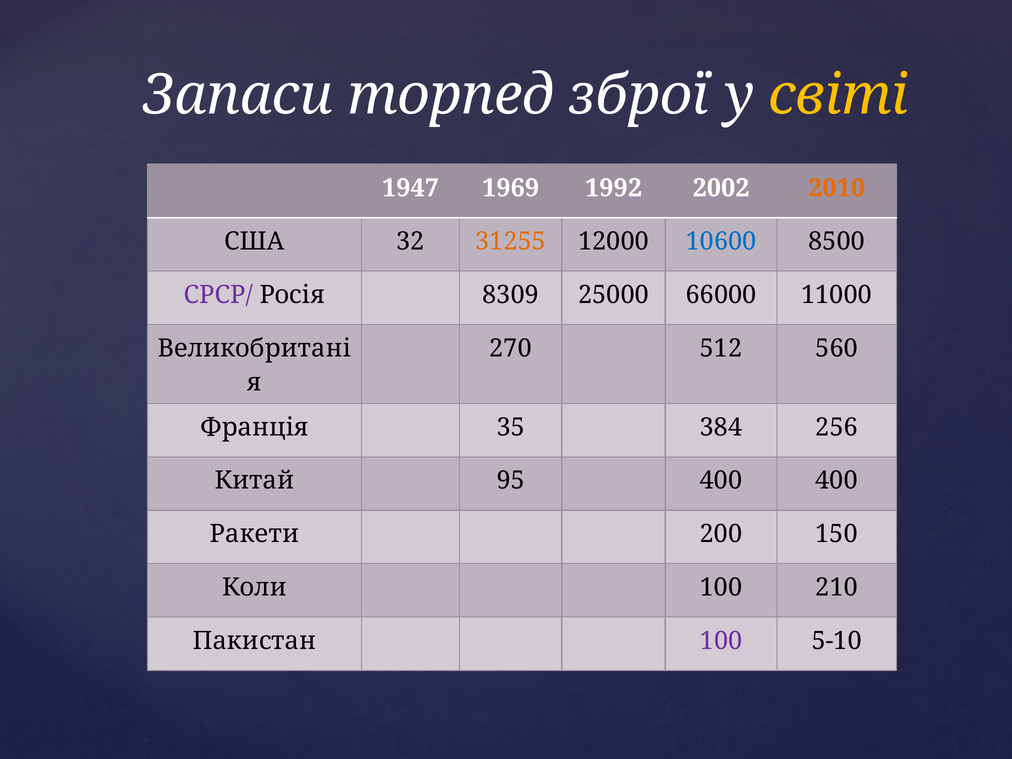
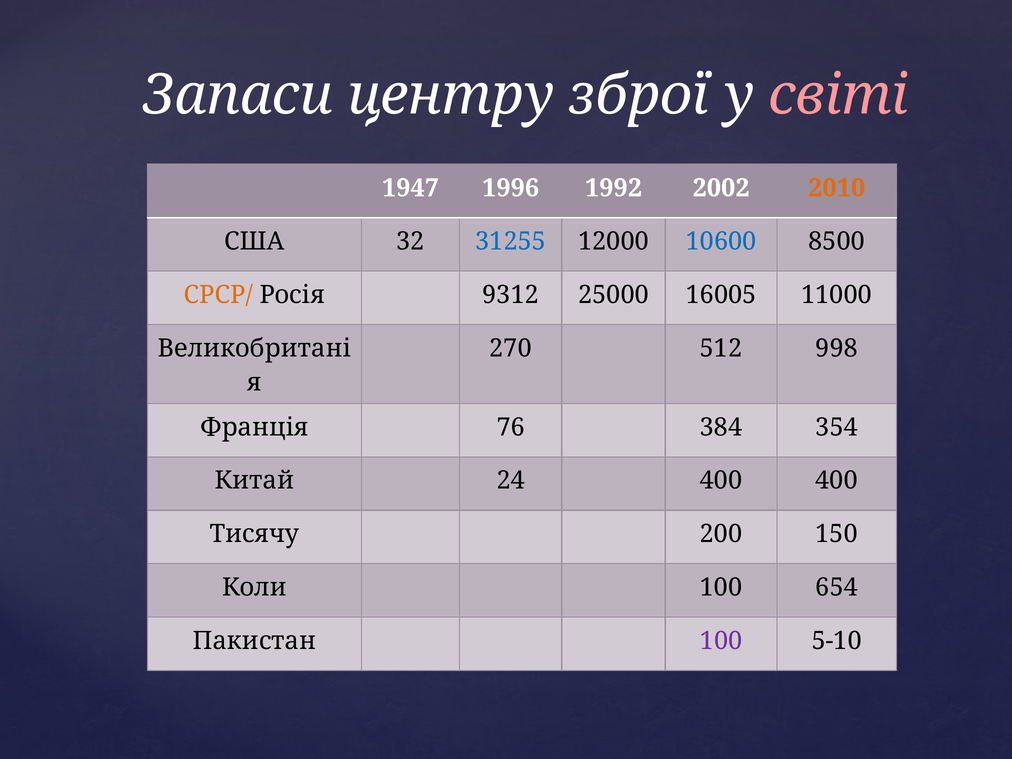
торпед: торпед -> центру
світі colour: yellow -> pink
1969: 1969 -> 1996
31255 colour: orange -> blue
СРСР/ colour: purple -> orange
8309: 8309 -> 9312
66000: 66000 -> 16005
560: 560 -> 998
35: 35 -> 76
256: 256 -> 354
95: 95 -> 24
Ракети: Ракети -> Тисячу
210: 210 -> 654
